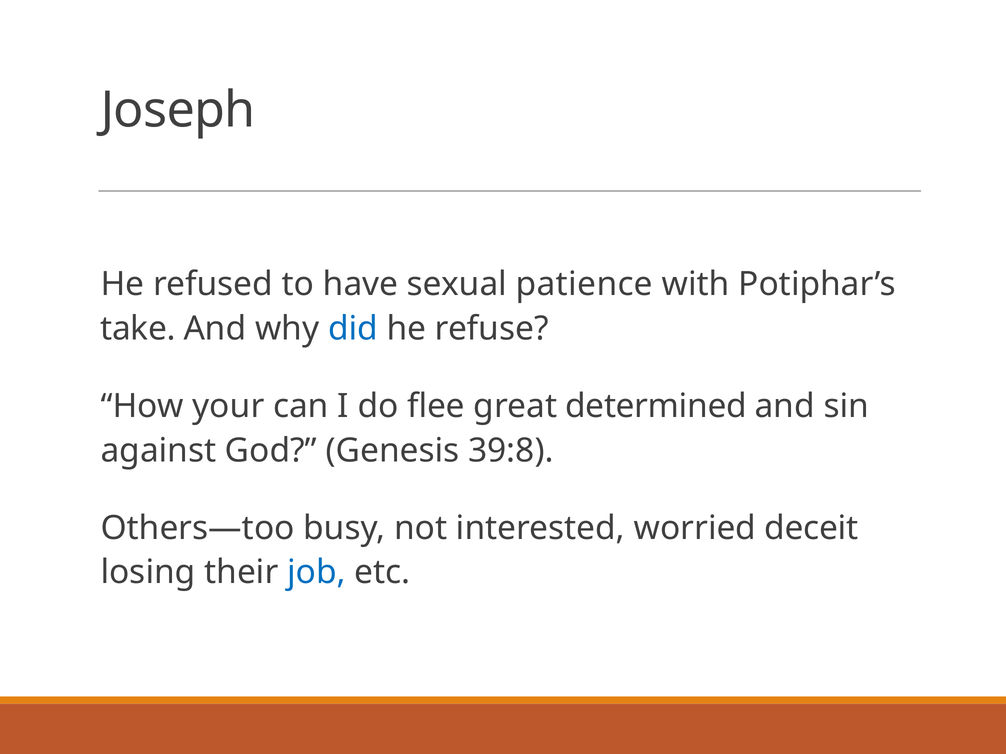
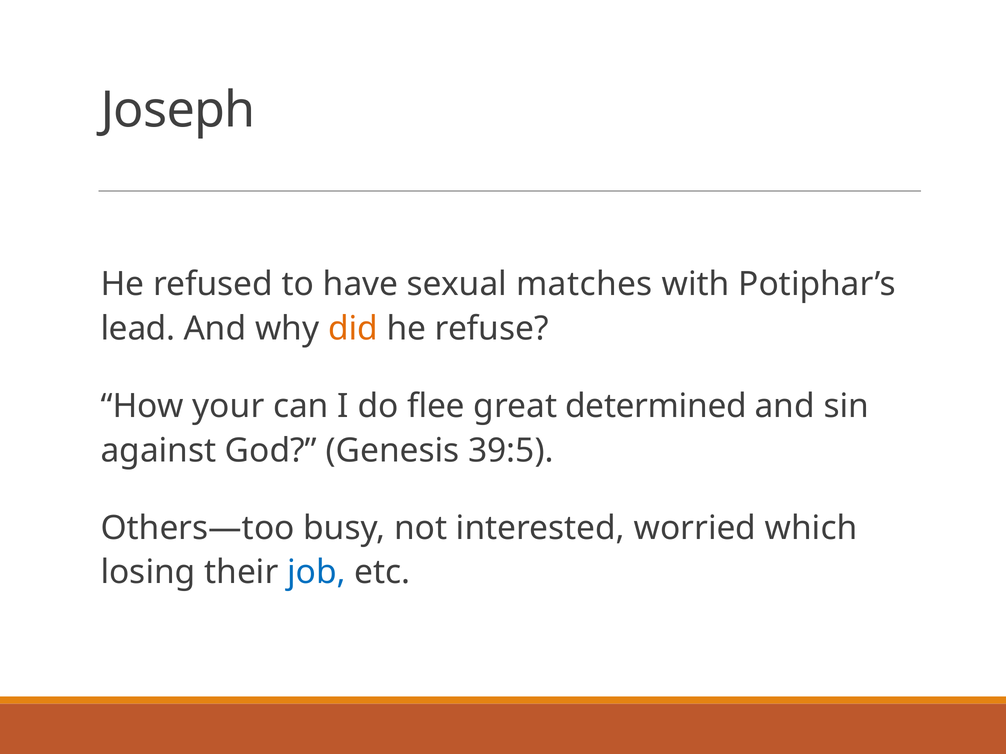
patience: patience -> matches
take: take -> lead
did colour: blue -> orange
39:8: 39:8 -> 39:5
deceit: deceit -> which
